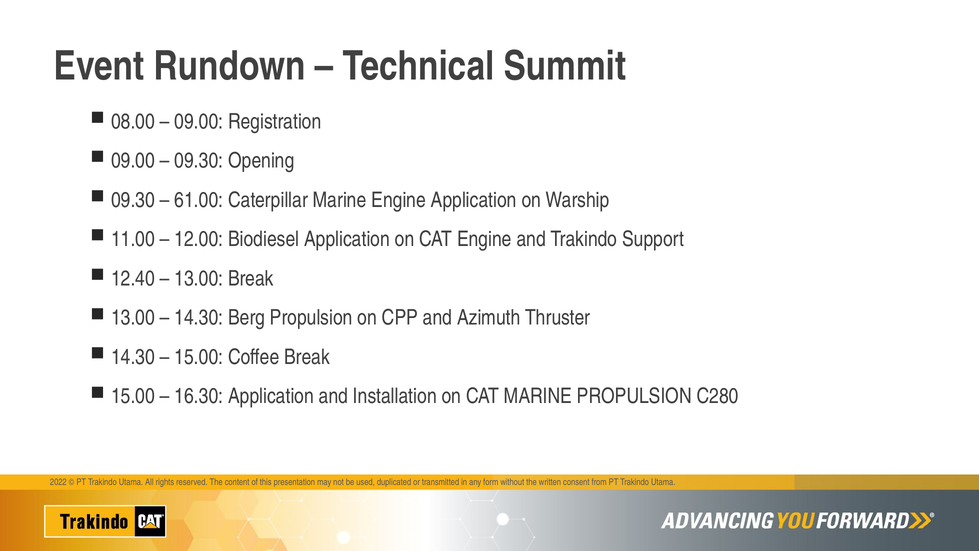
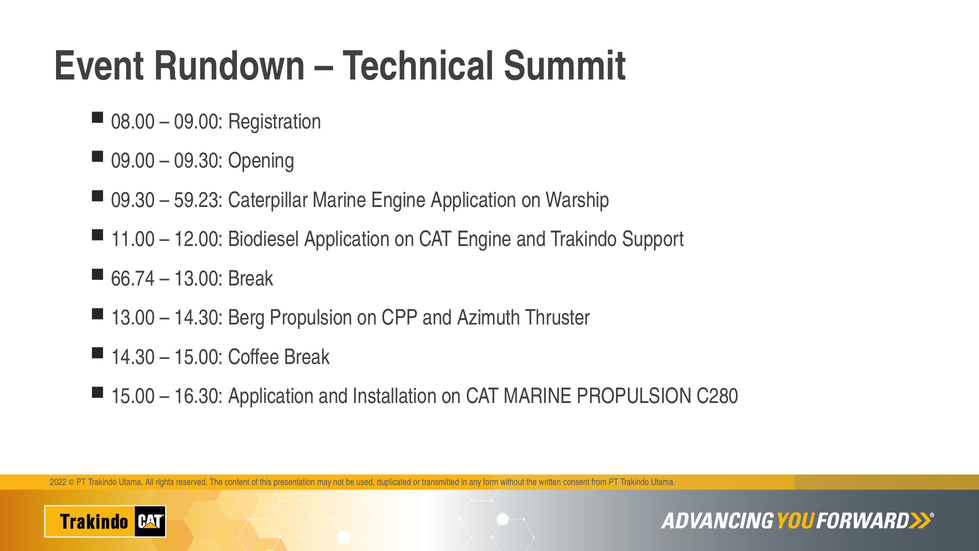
61.00: 61.00 -> 59.23
12.40: 12.40 -> 66.74
